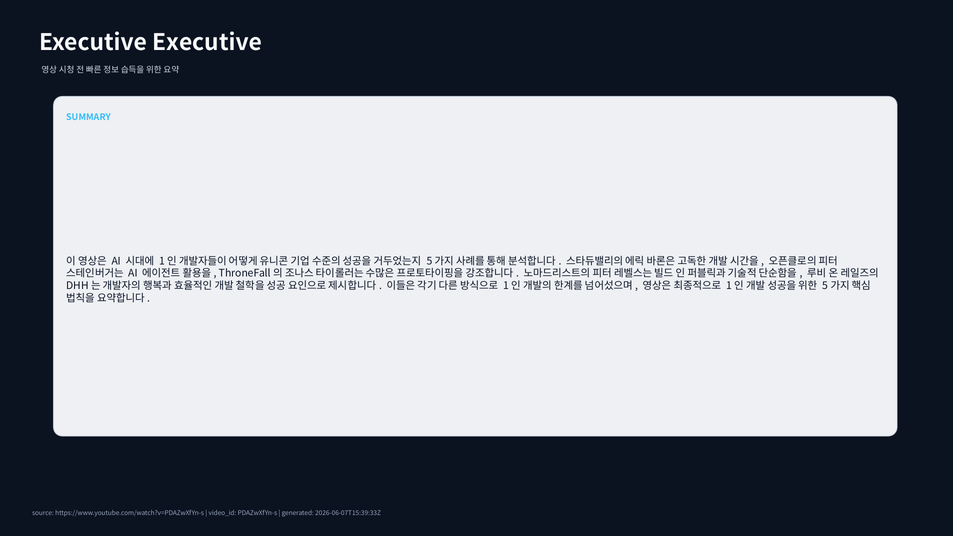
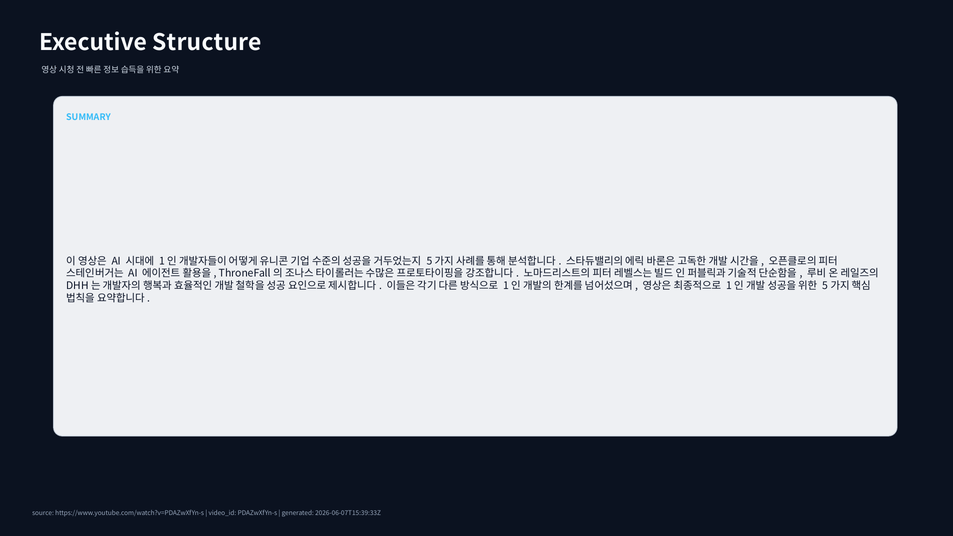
Executive Executive: Executive -> Structure
